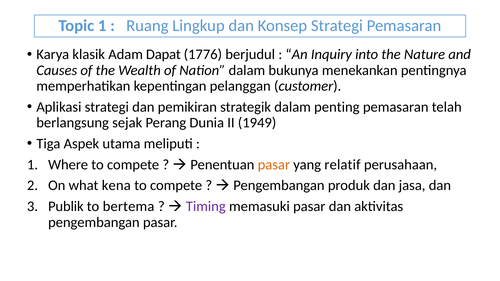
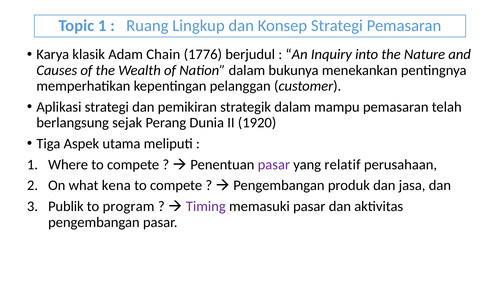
Dapat: Dapat -> Chain
penting: penting -> mampu
1949: 1949 -> 1920
pasar at (274, 165) colour: orange -> purple
bertema: bertema -> program
